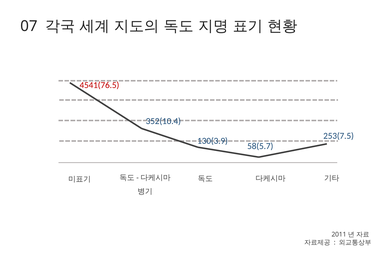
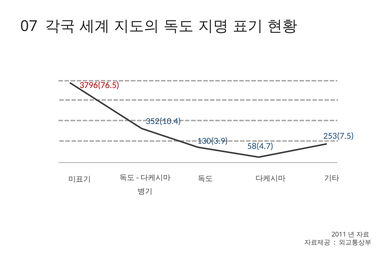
4541(76.5: 4541(76.5 -> 3796(76.5
58(5.7: 58(5.7 -> 58(4.7
